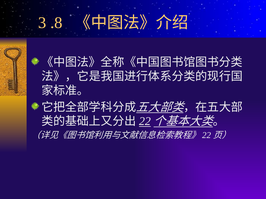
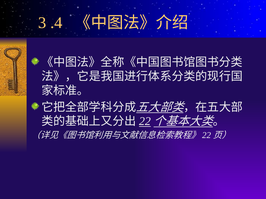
.8: .8 -> .4
